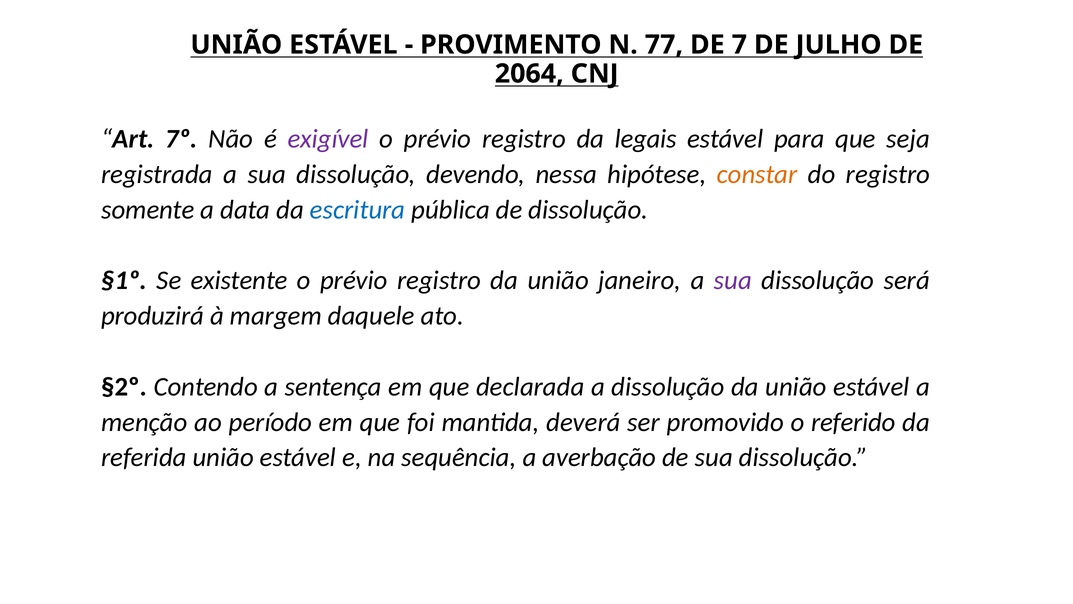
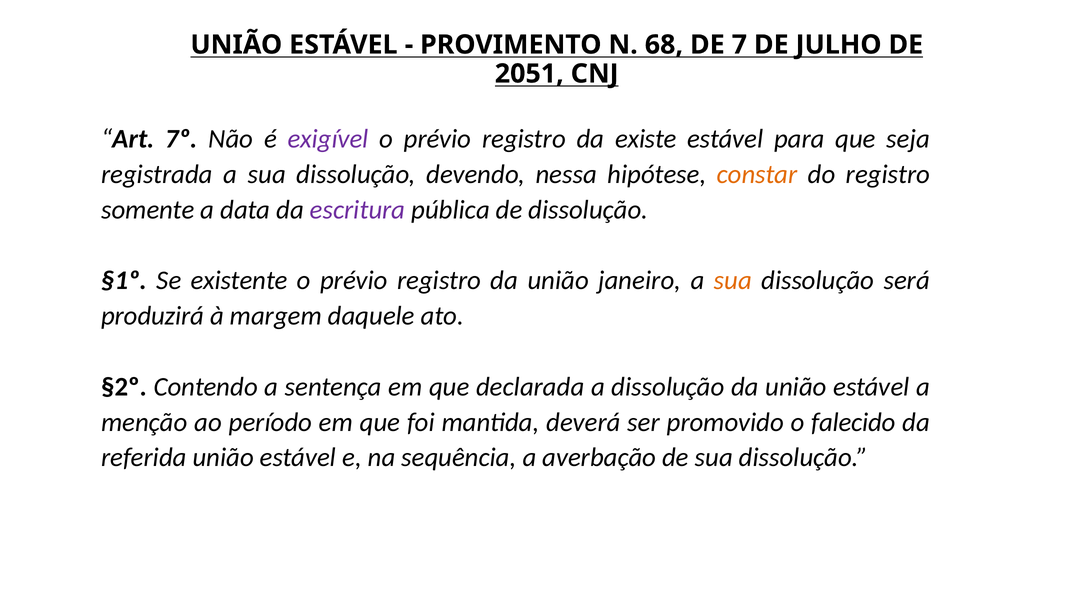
77: 77 -> 68
2064: 2064 -> 2051
legais: legais -> existe
escritura colour: blue -> purple
sua at (733, 280) colour: purple -> orange
referido: referido -> falecido
